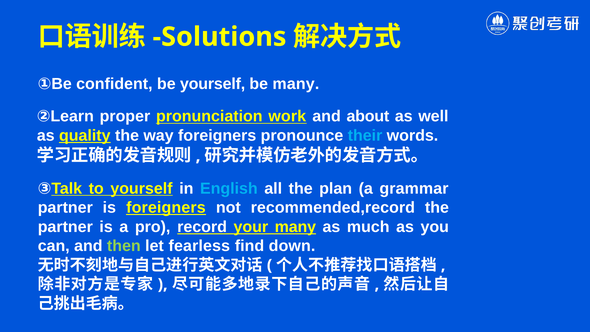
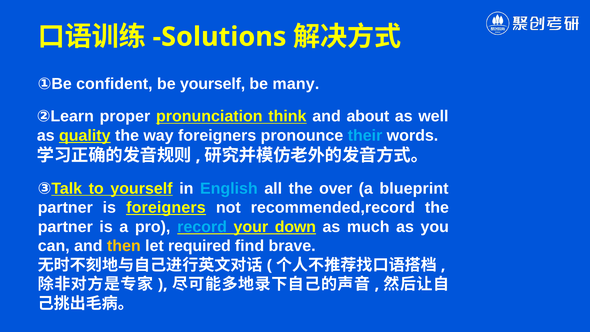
work: work -> think
plan: plan -> over
grammar: grammar -> blueprint
record colour: white -> light blue
your many: many -> down
then colour: light green -> yellow
fearless: fearless -> required
down: down -> brave
